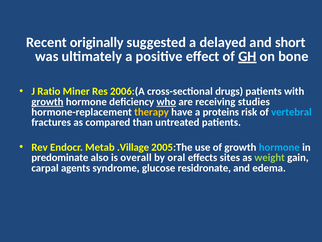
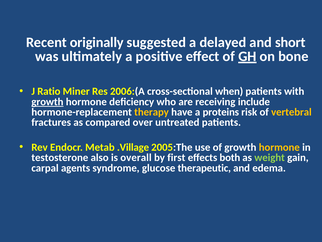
drugs: drugs -> when
who underline: present -> none
studies: studies -> include
vertebral colour: light blue -> yellow
than: than -> over
hormone at (279, 147) colour: light blue -> yellow
predominate: predominate -> testosterone
oral: oral -> first
sites: sites -> both
residronate: residronate -> therapeutic
